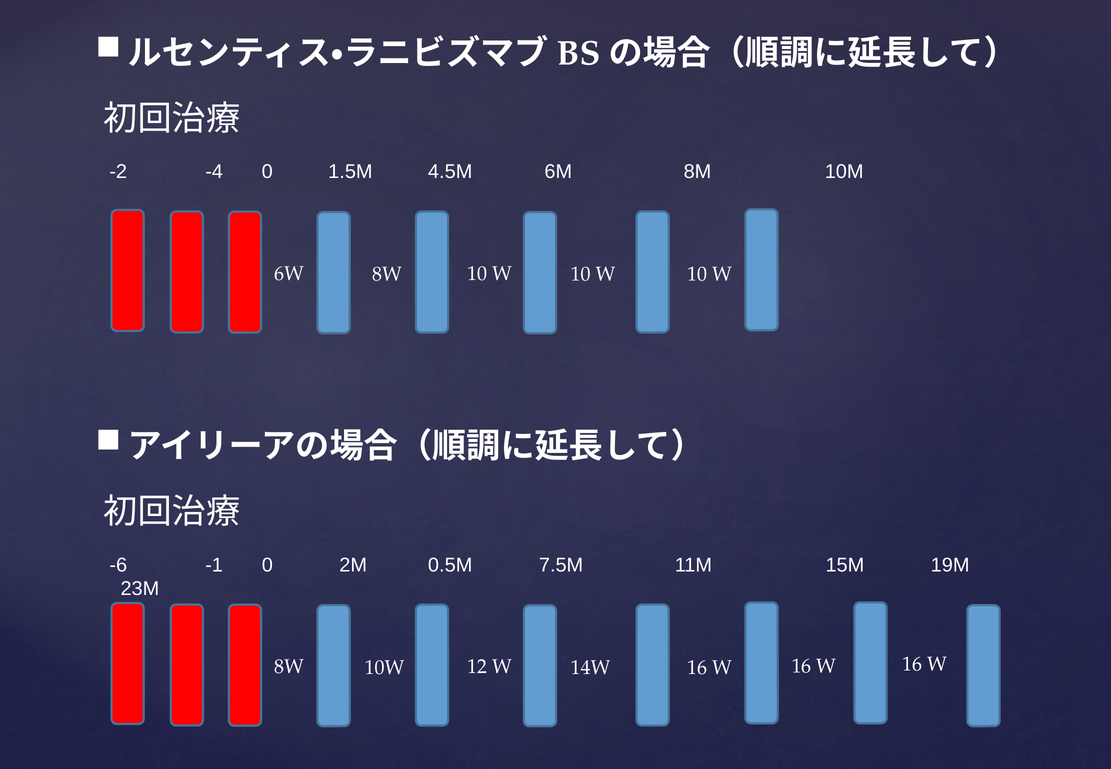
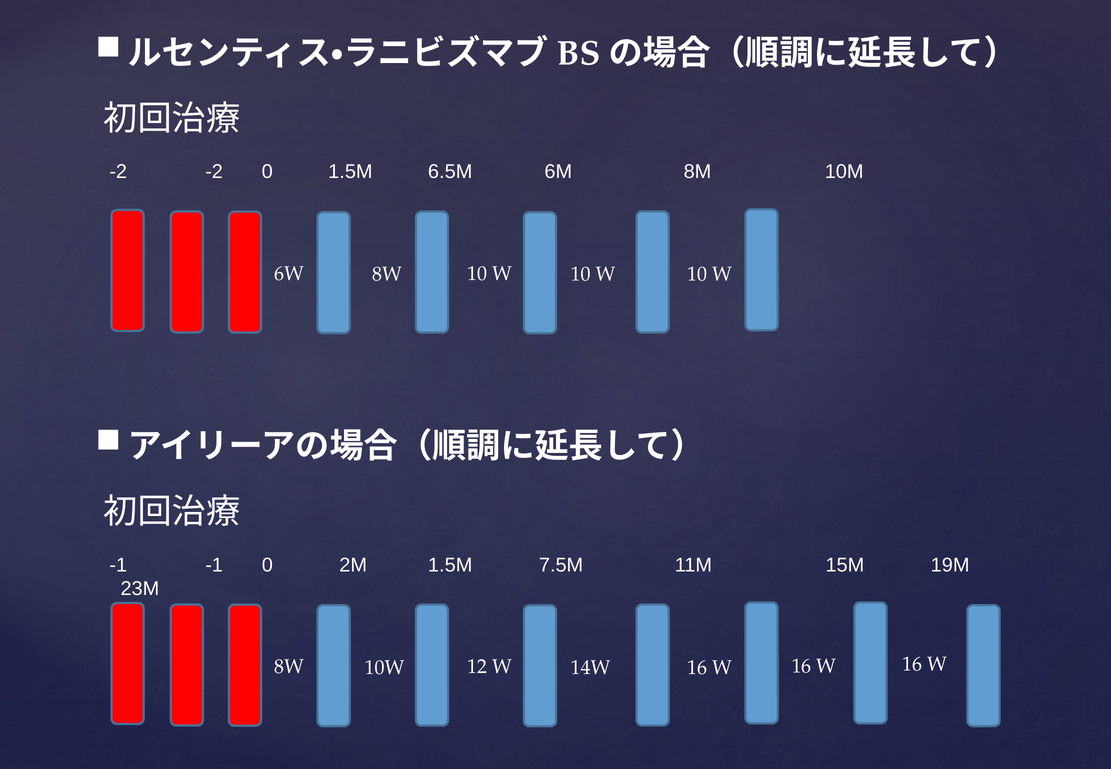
-2 -4: -4 -> -2
4.5M: 4.5M -> 6.5M
-6 at (118, 565): -6 -> -1
2M 0.5M: 0.5M -> 1.5M
